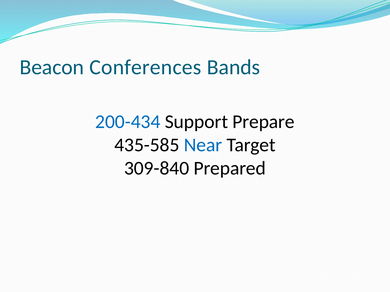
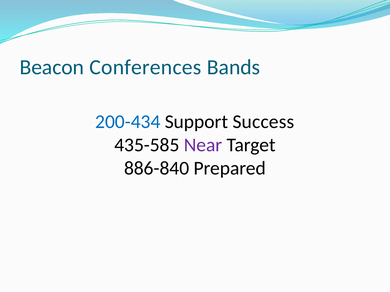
Prepare: Prepare -> Success
Near colour: blue -> purple
309-840: 309-840 -> 886-840
